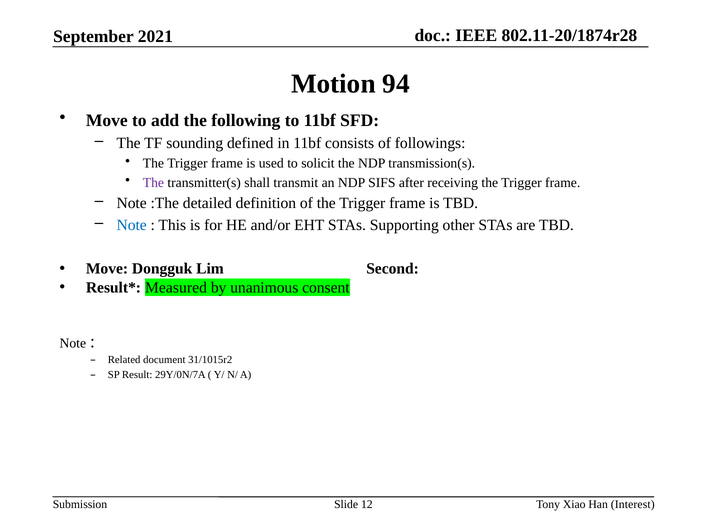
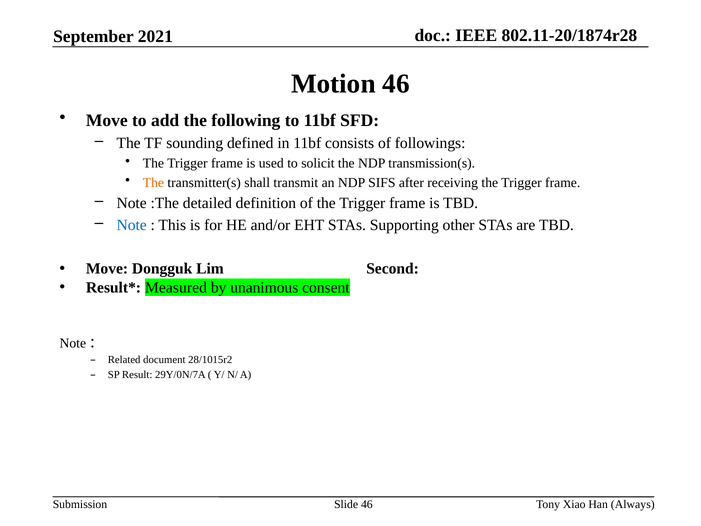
Motion 94: 94 -> 46
The at (153, 182) colour: purple -> orange
31/1015r2: 31/1015r2 -> 28/1015r2
Slide 12: 12 -> 46
Interest: Interest -> Always
